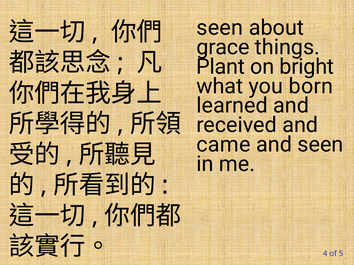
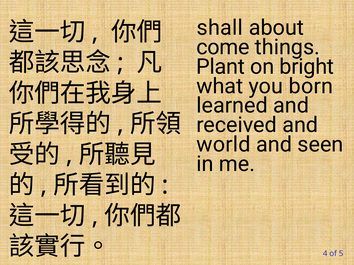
seen at (220, 28): seen -> shall
grace: grace -> come
came: came -> world
